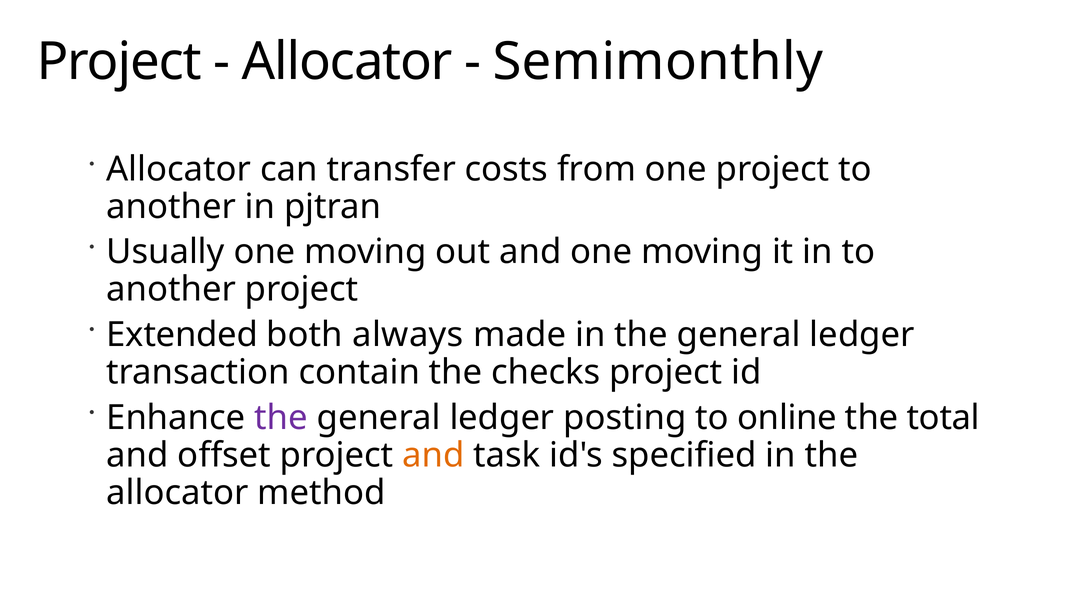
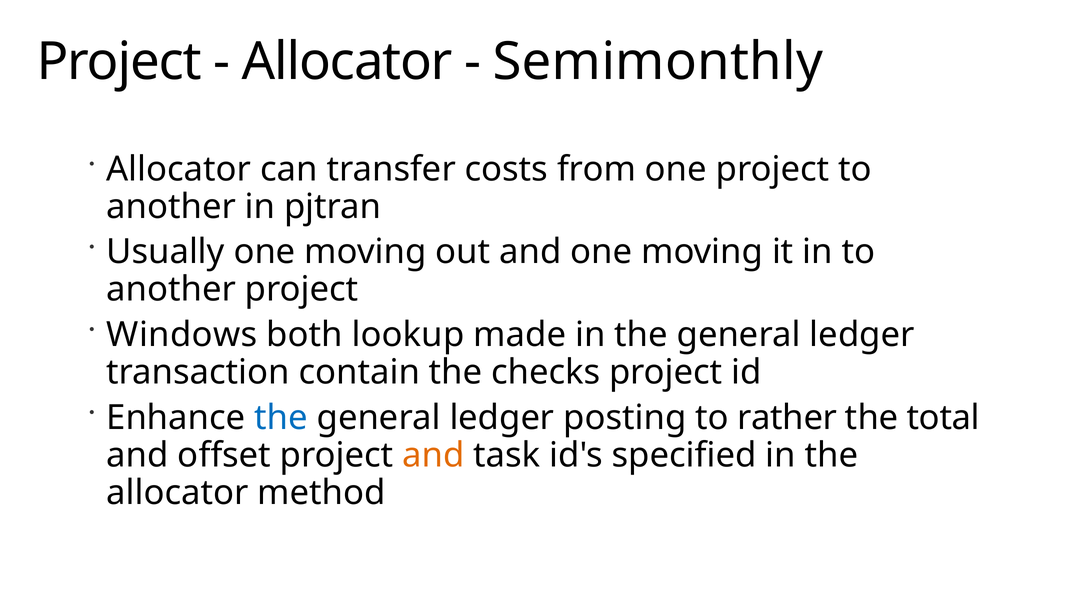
Extended: Extended -> Windows
always: always -> lookup
the at (281, 418) colour: purple -> blue
online: online -> rather
